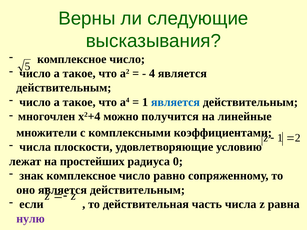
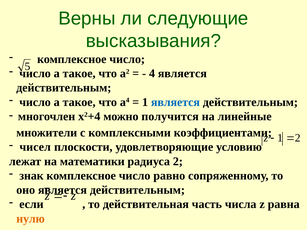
числа at (35, 147): числа -> чисел
простейших: простейших -> математики
радиуса 0: 0 -> 2
нулю colour: purple -> orange
